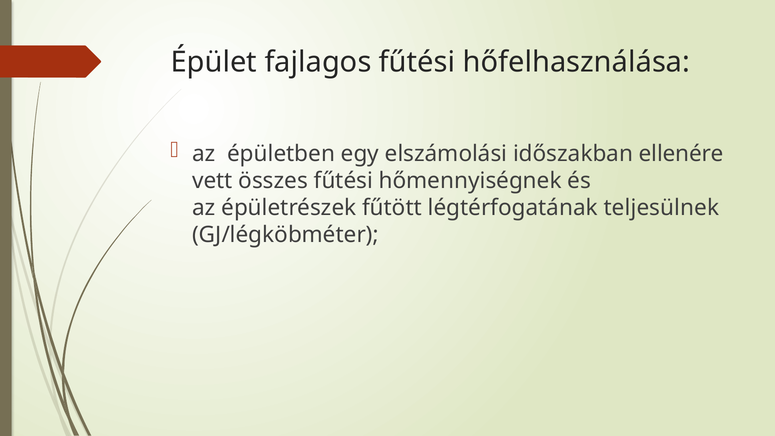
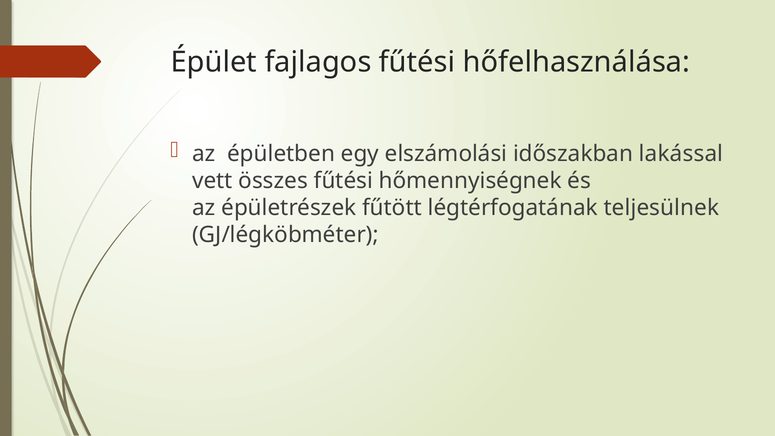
ellenére: ellenére -> lakással
